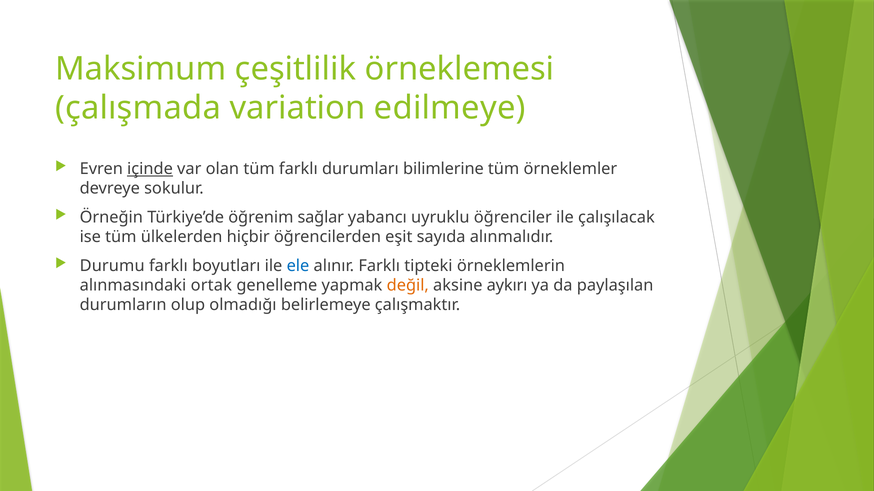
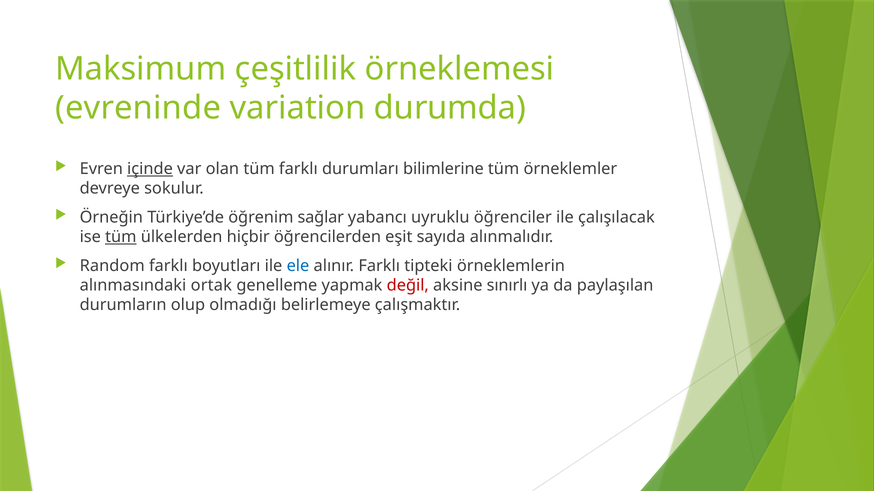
çalışmada: çalışmada -> evreninde
edilmeye: edilmeye -> durumda
tüm at (121, 237) underline: none -> present
Durumu: Durumu -> Random
değil colour: orange -> red
aykırı: aykırı -> sınırlı
